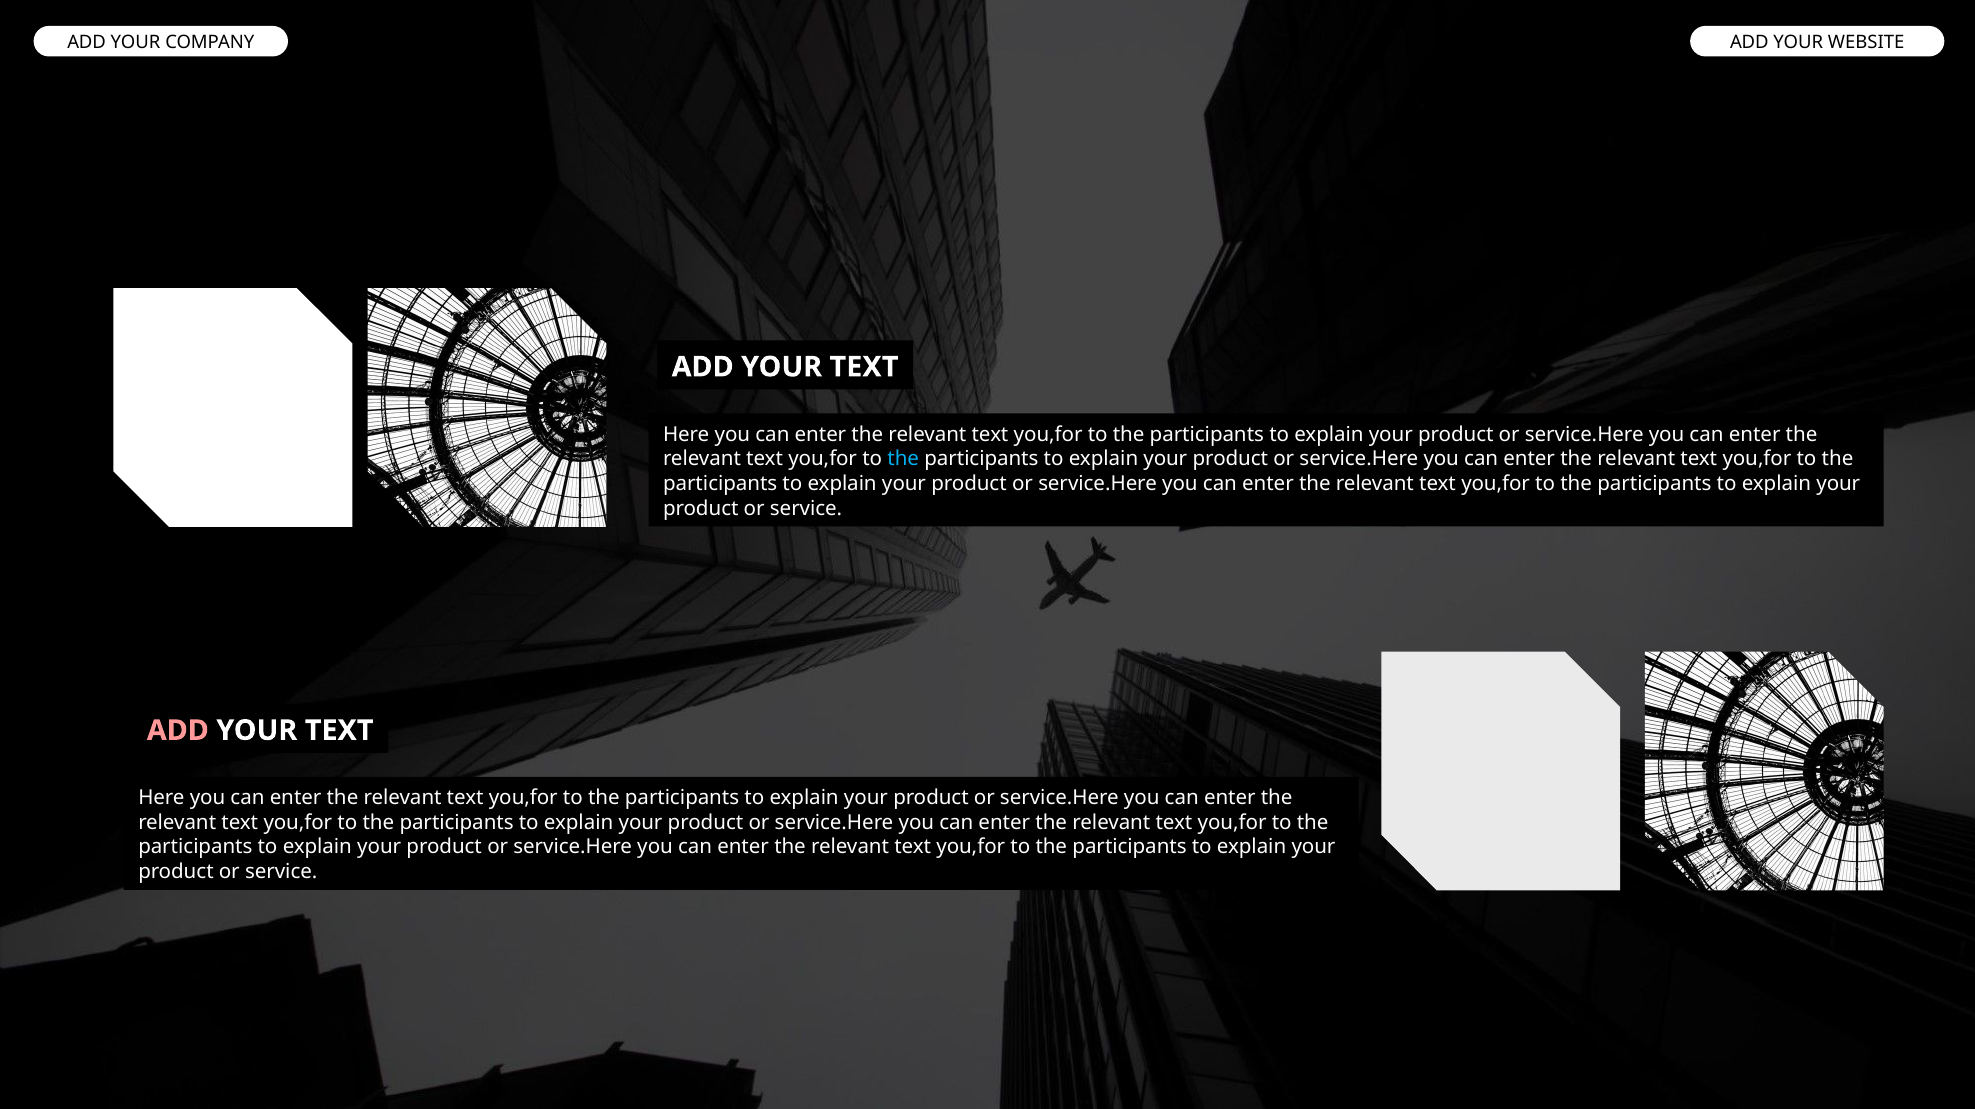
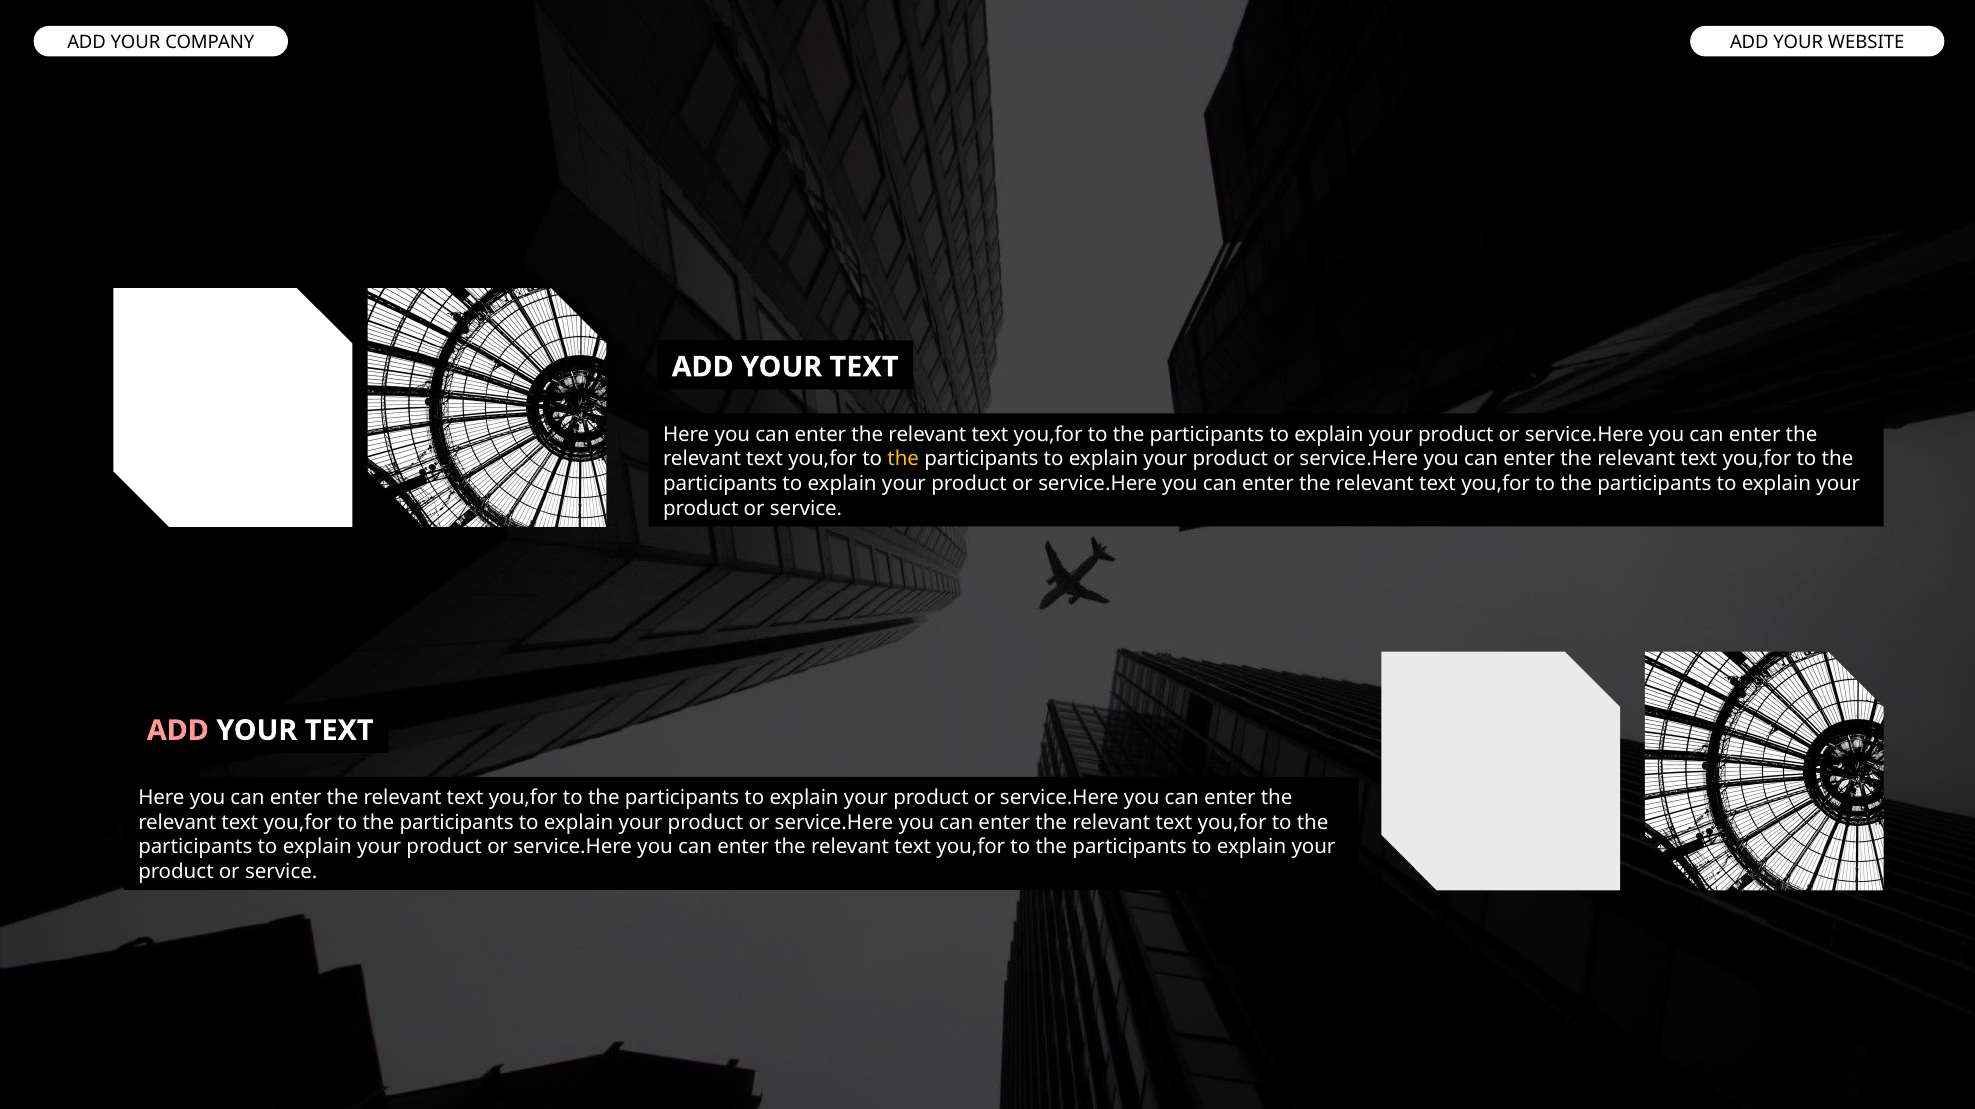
the at (903, 459) colour: light blue -> yellow
